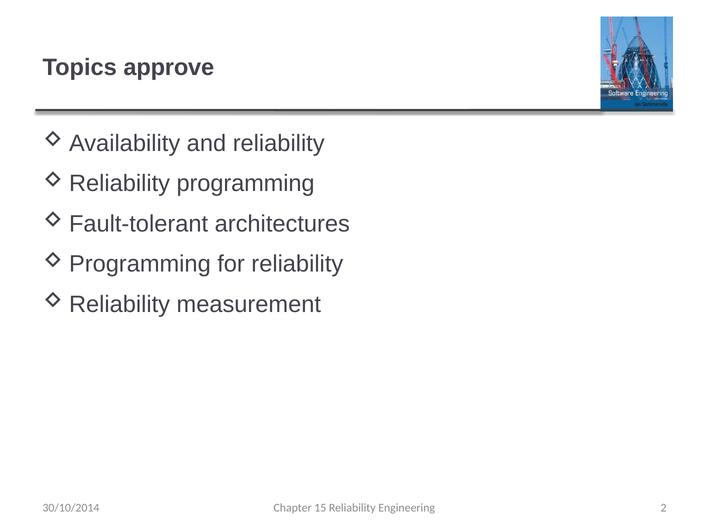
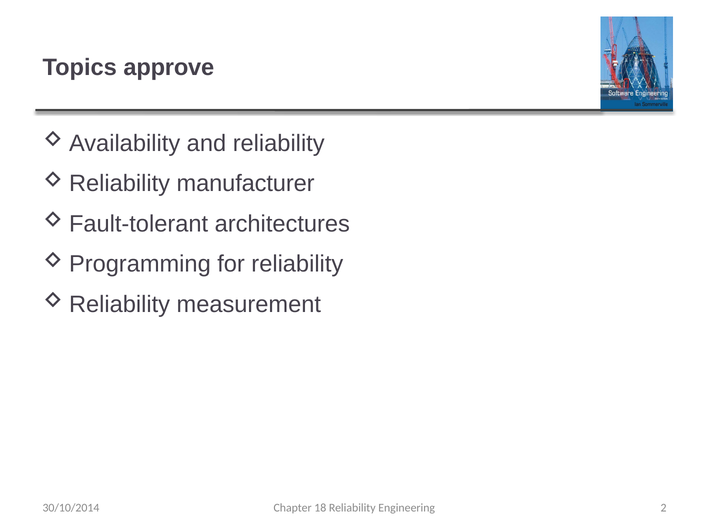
programming: programming -> manufacturer
15: 15 -> 18
